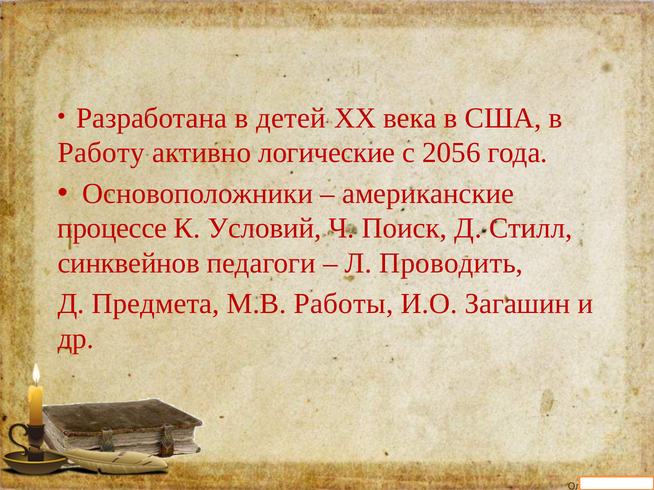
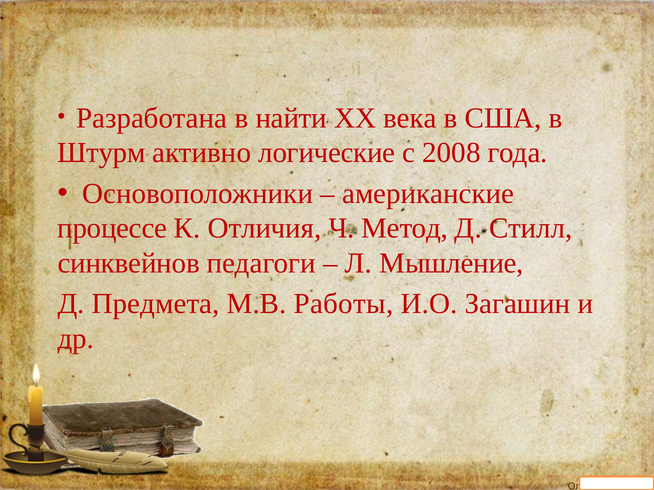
детей: детей -> найти
Работу: Работу -> Штурм
2056: 2056 -> 2008
Условий: Условий -> Отличия
Поиск: Поиск -> Метод
Проводить: Проводить -> Мышление
